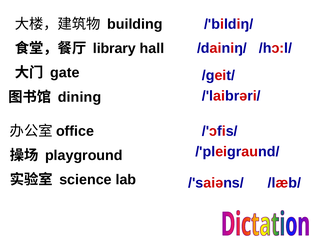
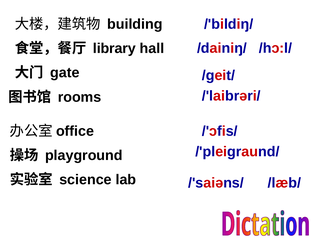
dining: dining -> rooms
